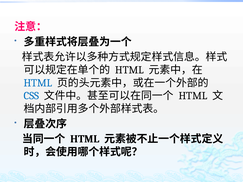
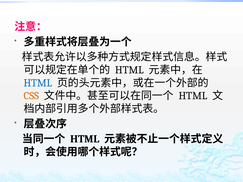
CSS colour: blue -> orange
